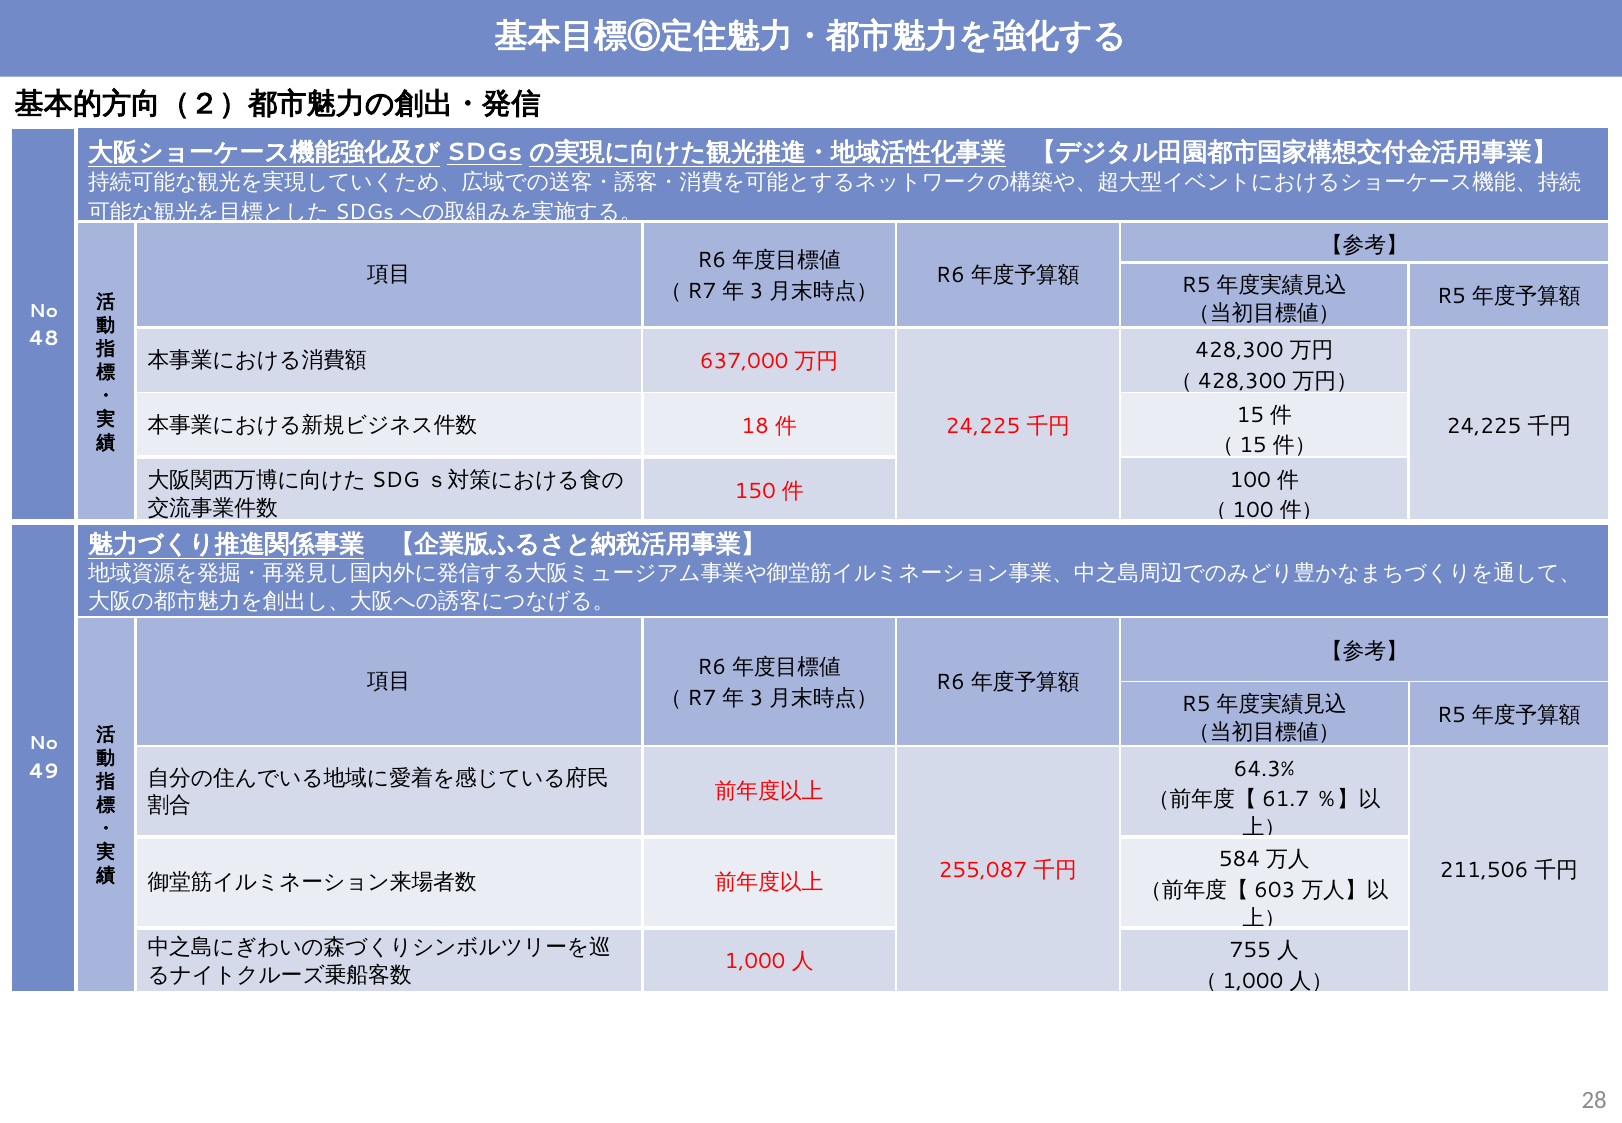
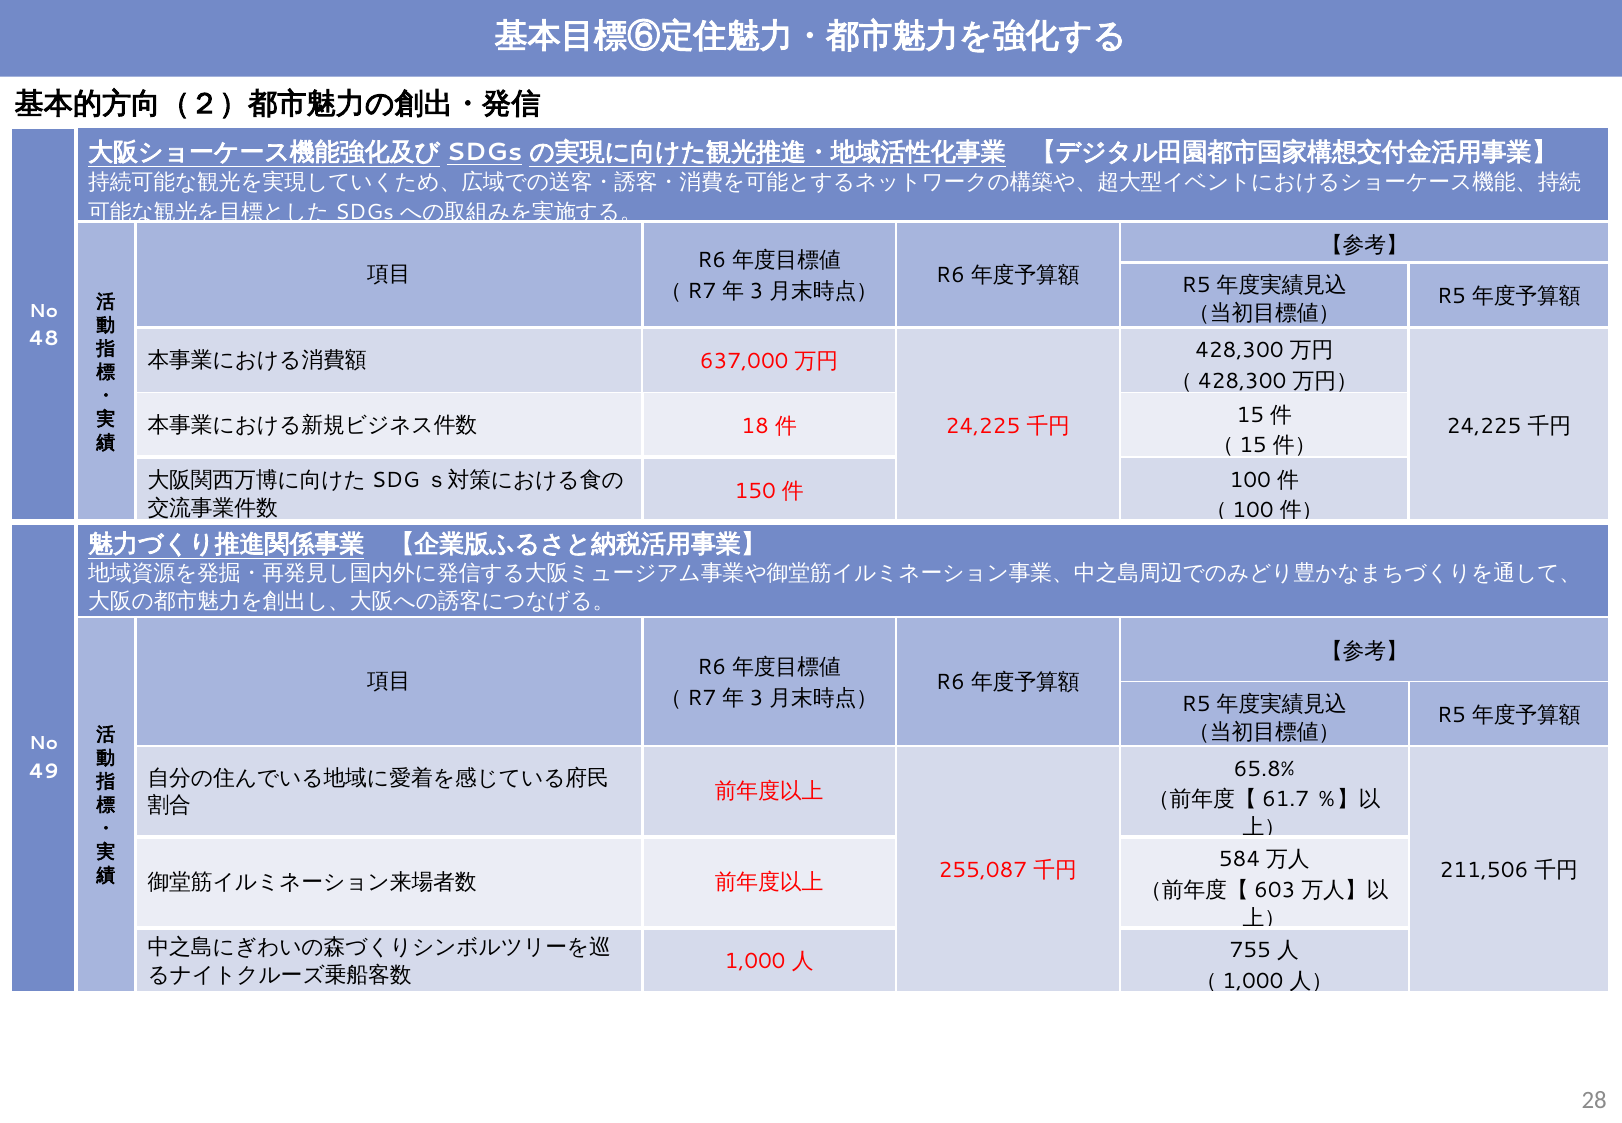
64.3%: 64.3% -> 65.8%
